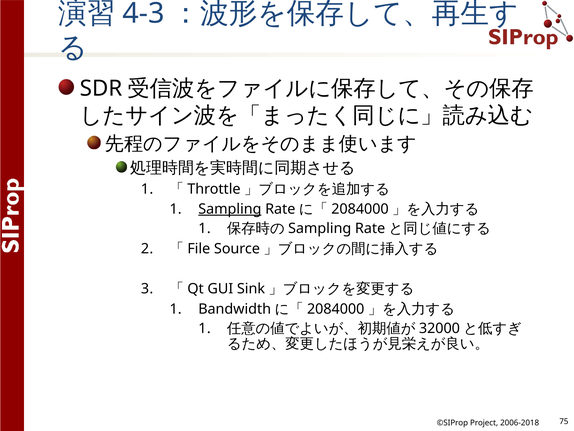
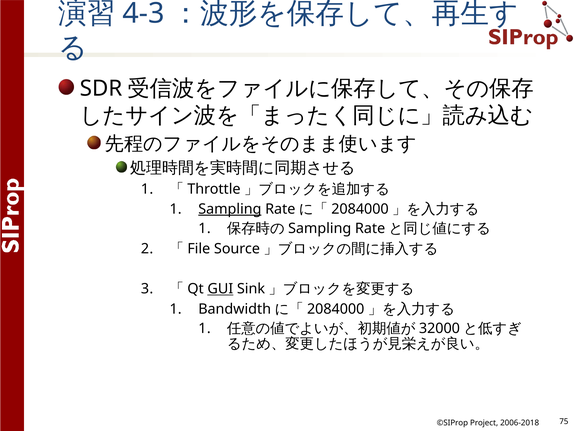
GUI underline: none -> present
